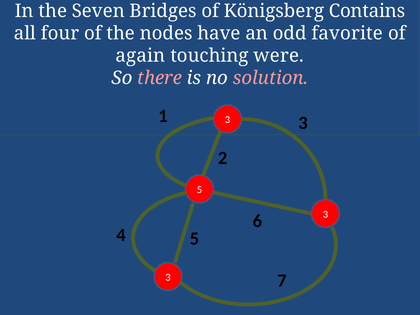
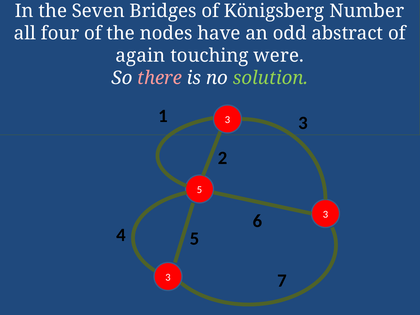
Contains: Contains -> Number
favorite: favorite -> abstract
solution colour: pink -> light green
